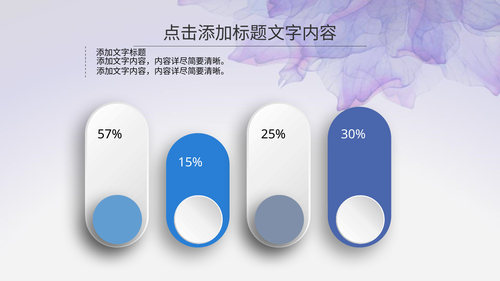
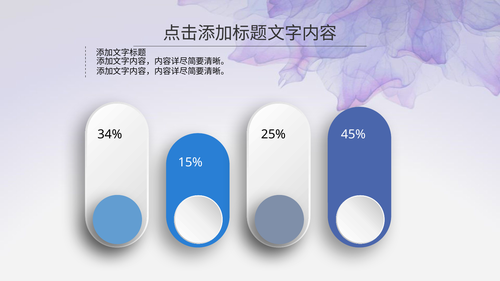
57%: 57% -> 34%
30%: 30% -> 45%
